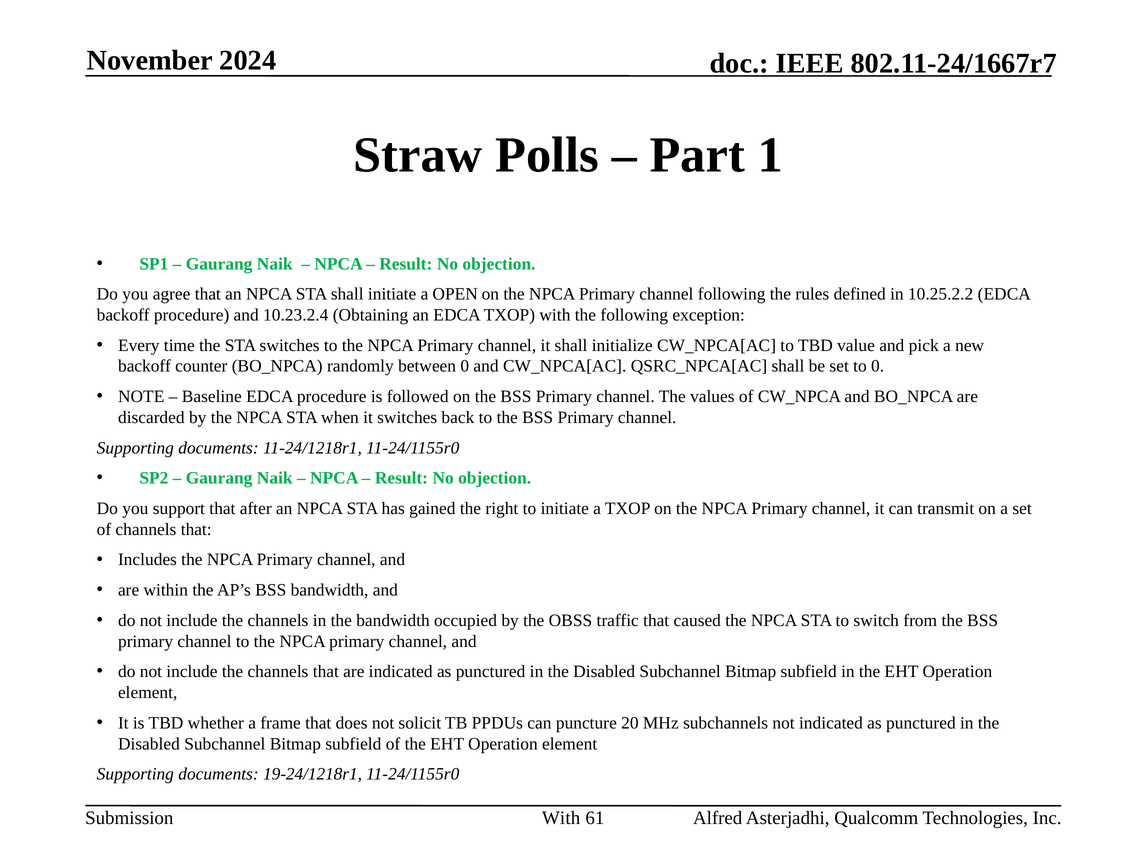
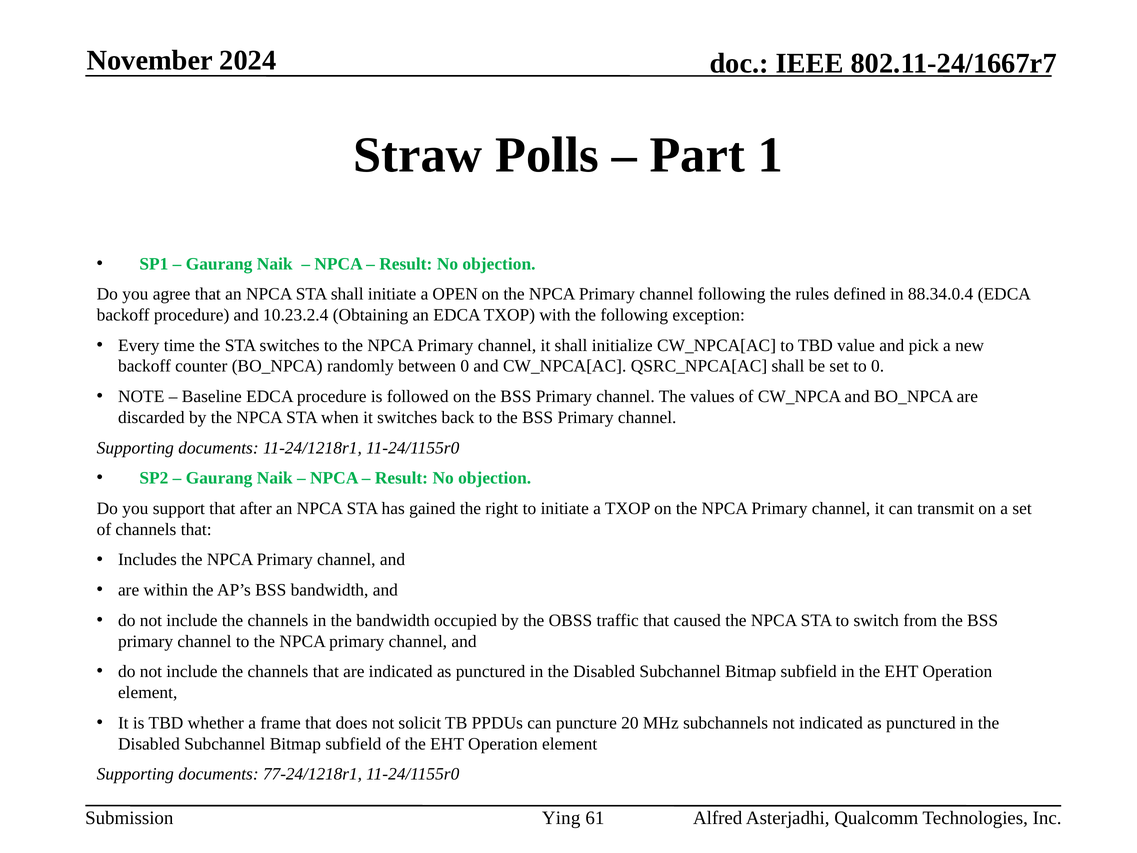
10.25.2.2: 10.25.2.2 -> 88.34.0.4
19-24/1218r1: 19-24/1218r1 -> 77-24/1218r1
With at (561, 818): With -> Ying
